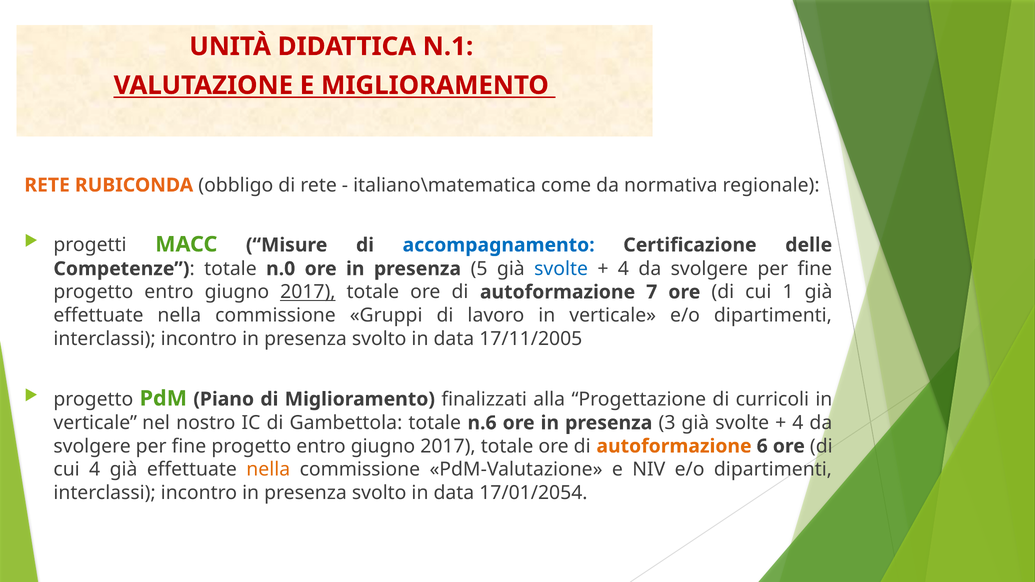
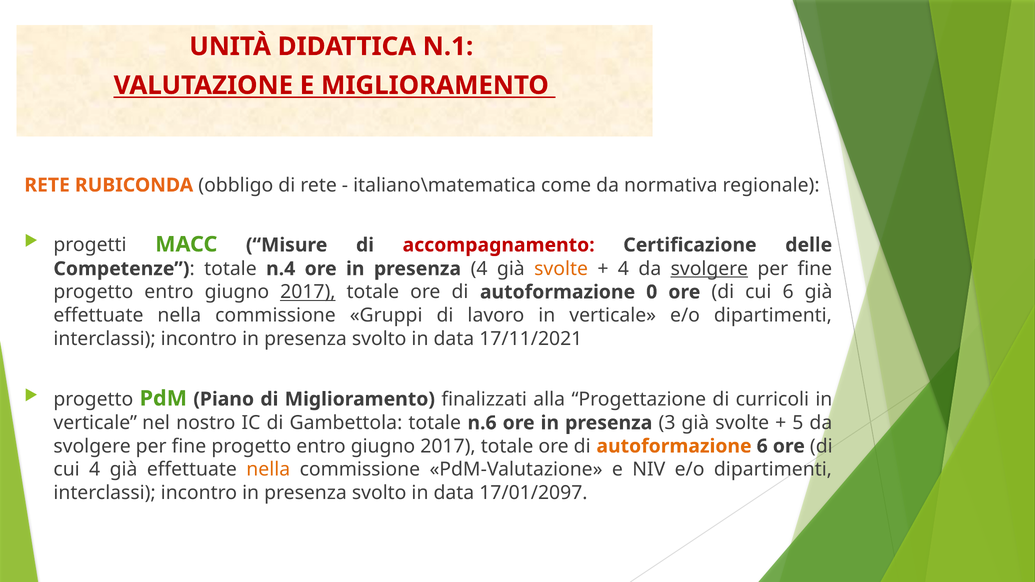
accompagnamento colour: blue -> red
n.0: n.0 -> n.4
presenza 5: 5 -> 4
svolte at (561, 269) colour: blue -> orange
svolgere at (709, 269) underline: none -> present
7: 7 -> 0
cui 1: 1 -> 6
17/11/2005: 17/11/2005 -> 17/11/2021
4 at (798, 423): 4 -> 5
17/01/2054: 17/01/2054 -> 17/01/2097
